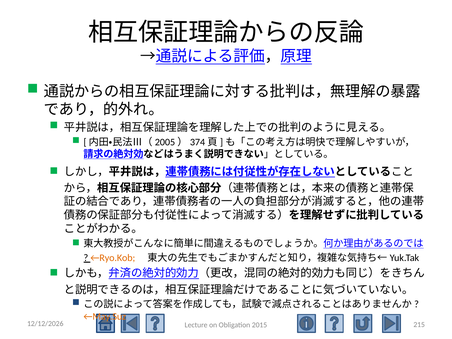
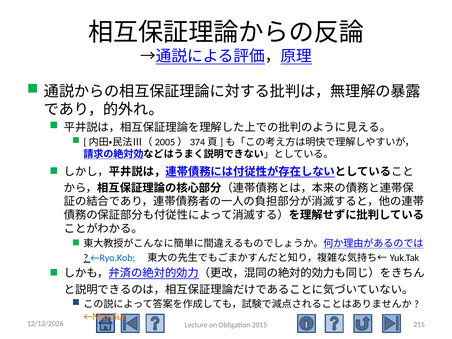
←Ryo.Kob colour: orange -> blue
